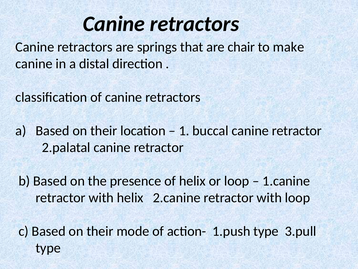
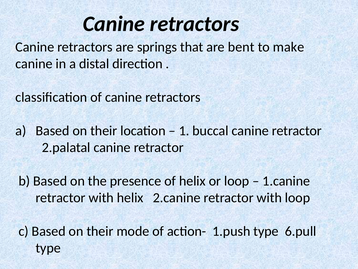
chair: chair -> bent
3.pull: 3.pull -> 6.pull
